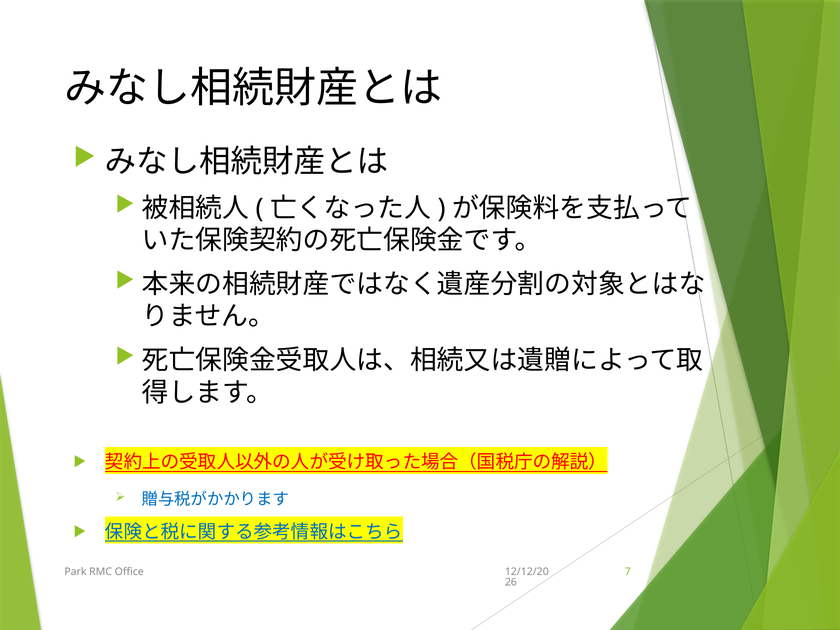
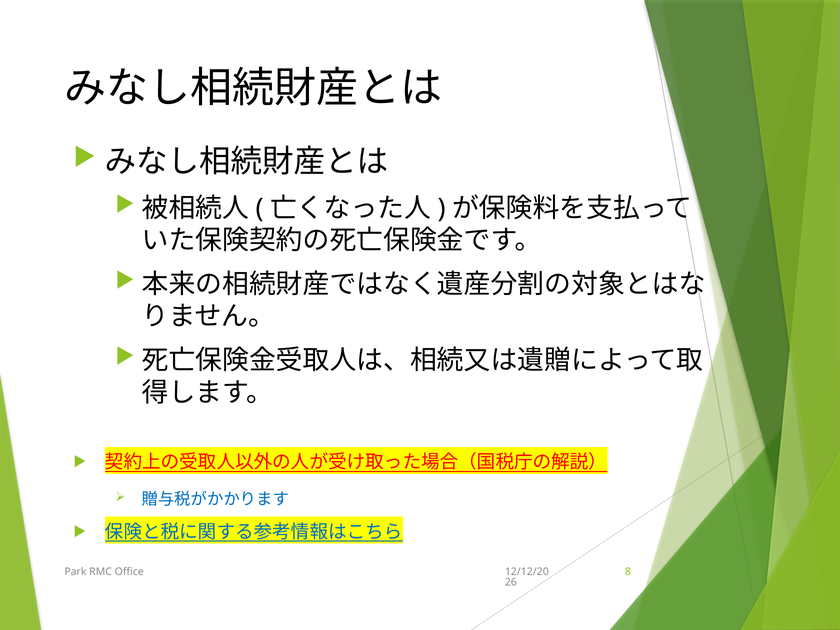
7: 7 -> 8
